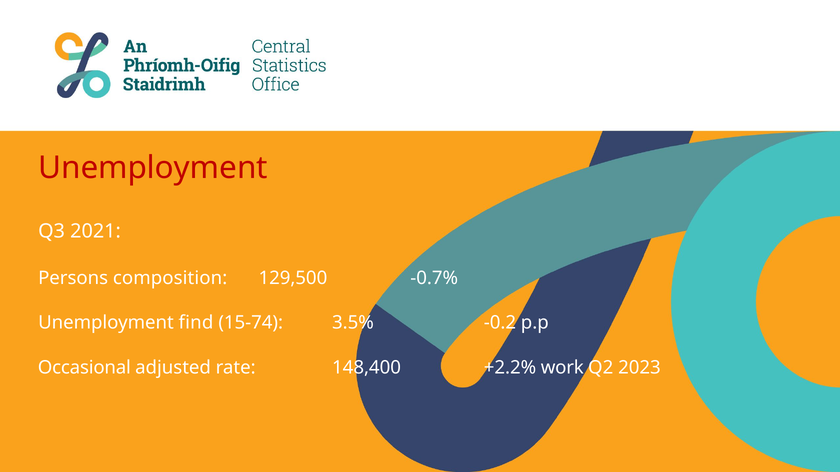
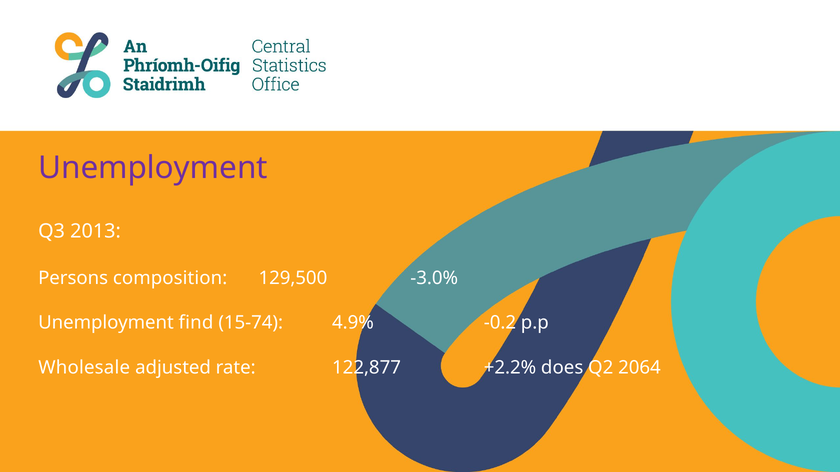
Unemployment at (153, 168) colour: red -> purple
2021: 2021 -> 2013
-0.7%: -0.7% -> -3.0%
3.5%: 3.5% -> 4.9%
Occasional: Occasional -> Wholesale
148,400: 148,400 -> 122,877
work: work -> does
2023: 2023 -> 2064
